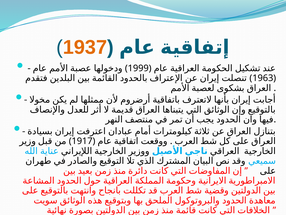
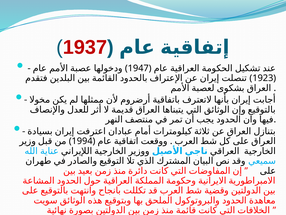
1937 colour: orange -> red
1999: 1999 -> 1947
1963: 1963 -> 1923
1917: 1917 -> 1994
